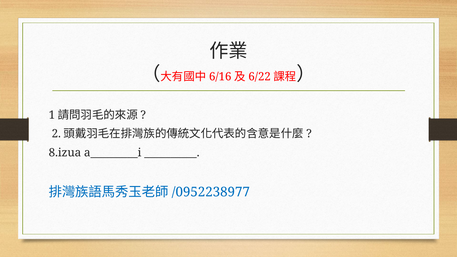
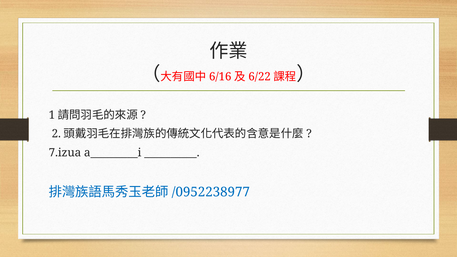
8.izua: 8.izua -> 7.izua
